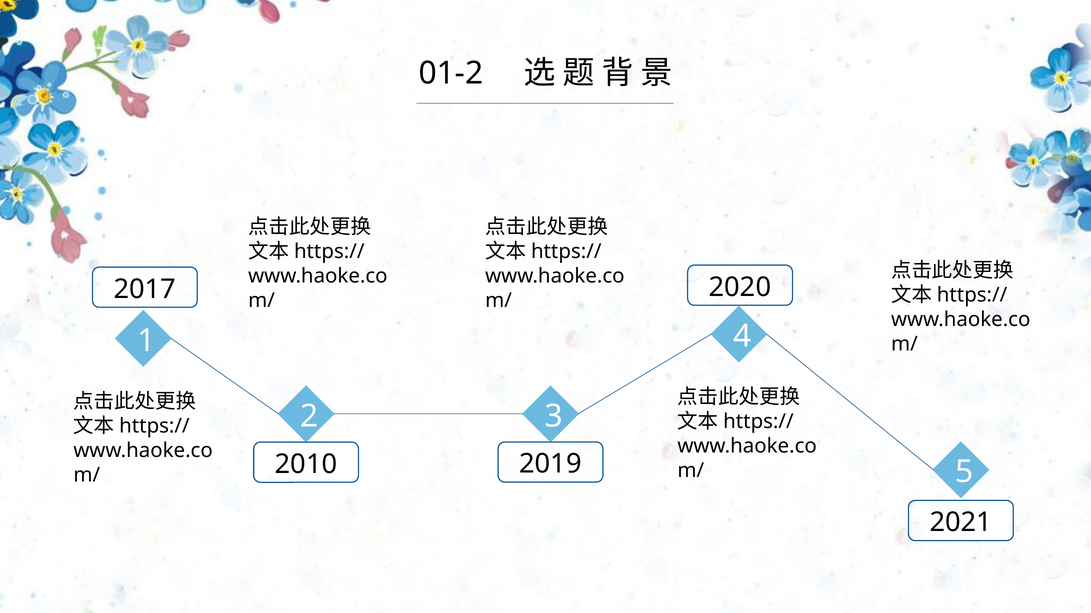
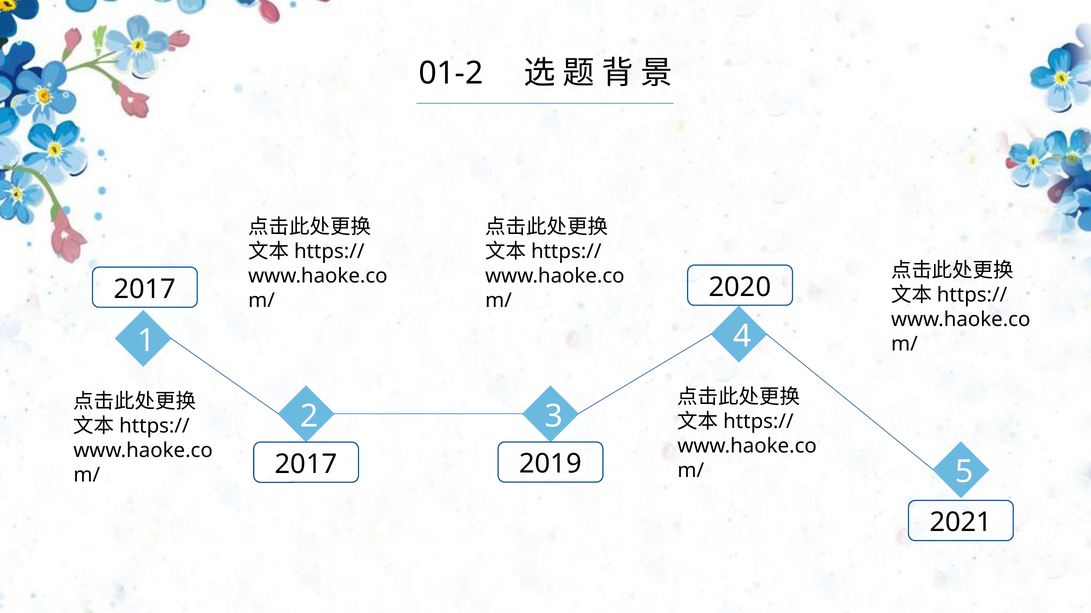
2010 at (306, 465): 2010 -> 2017
